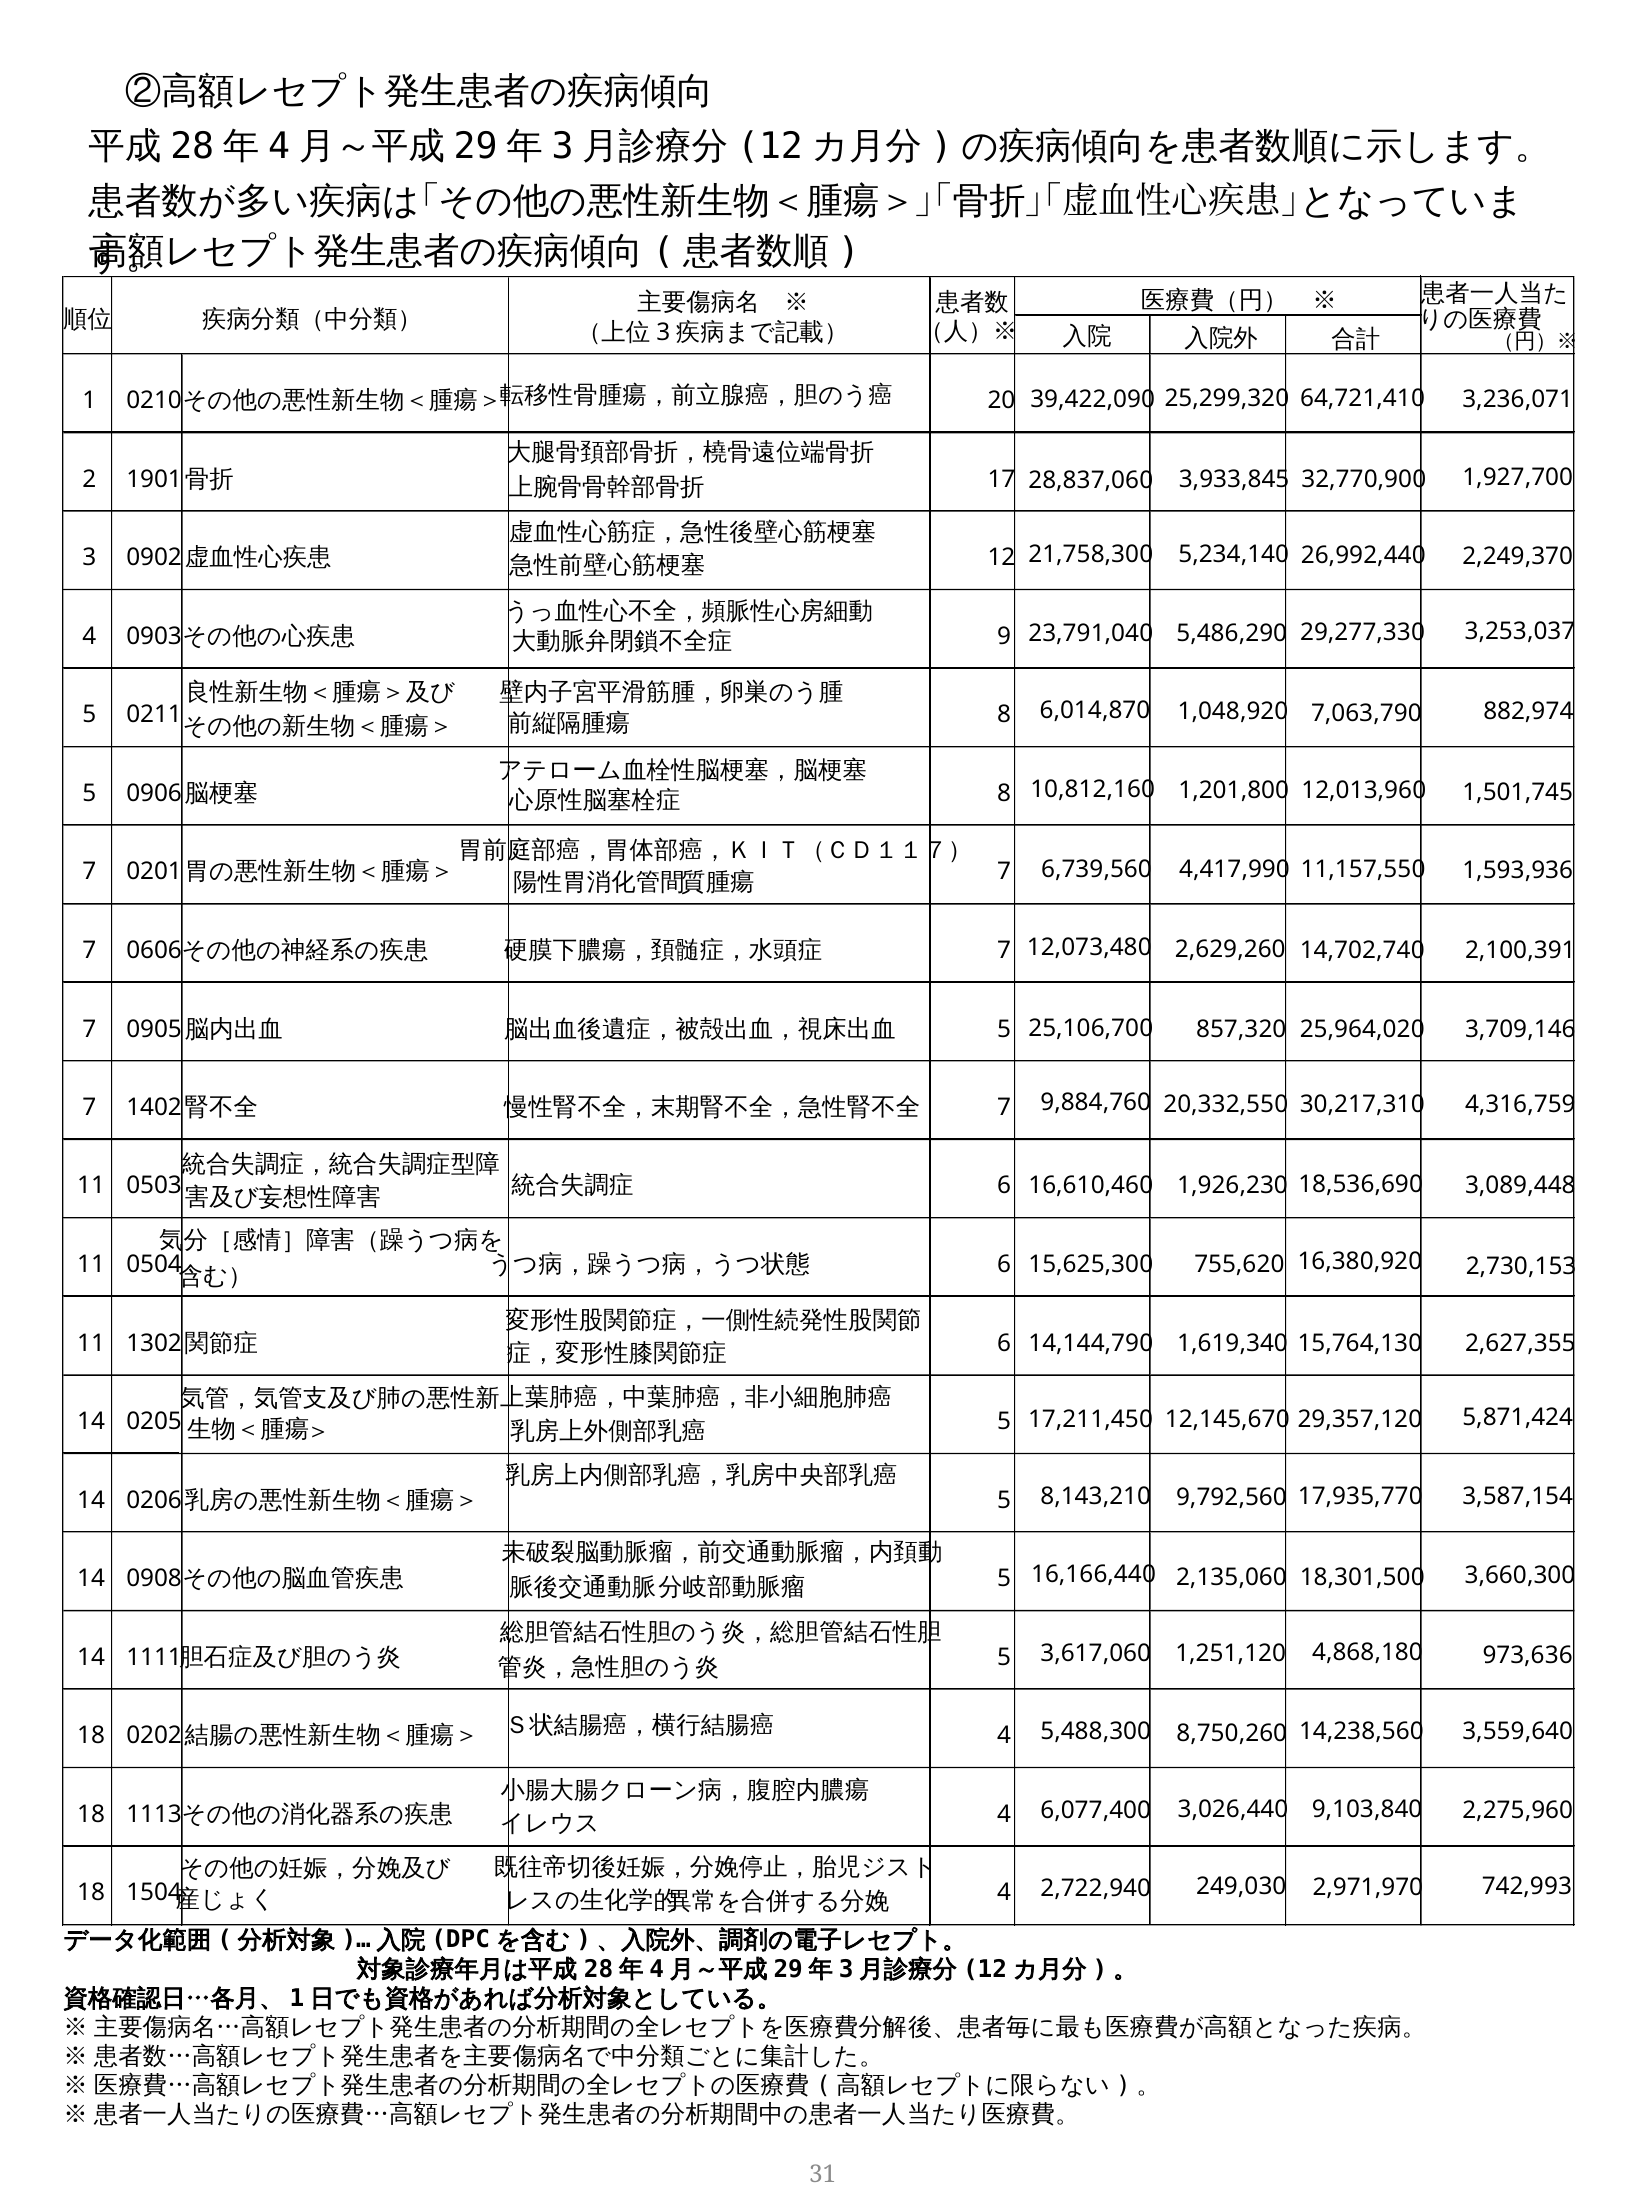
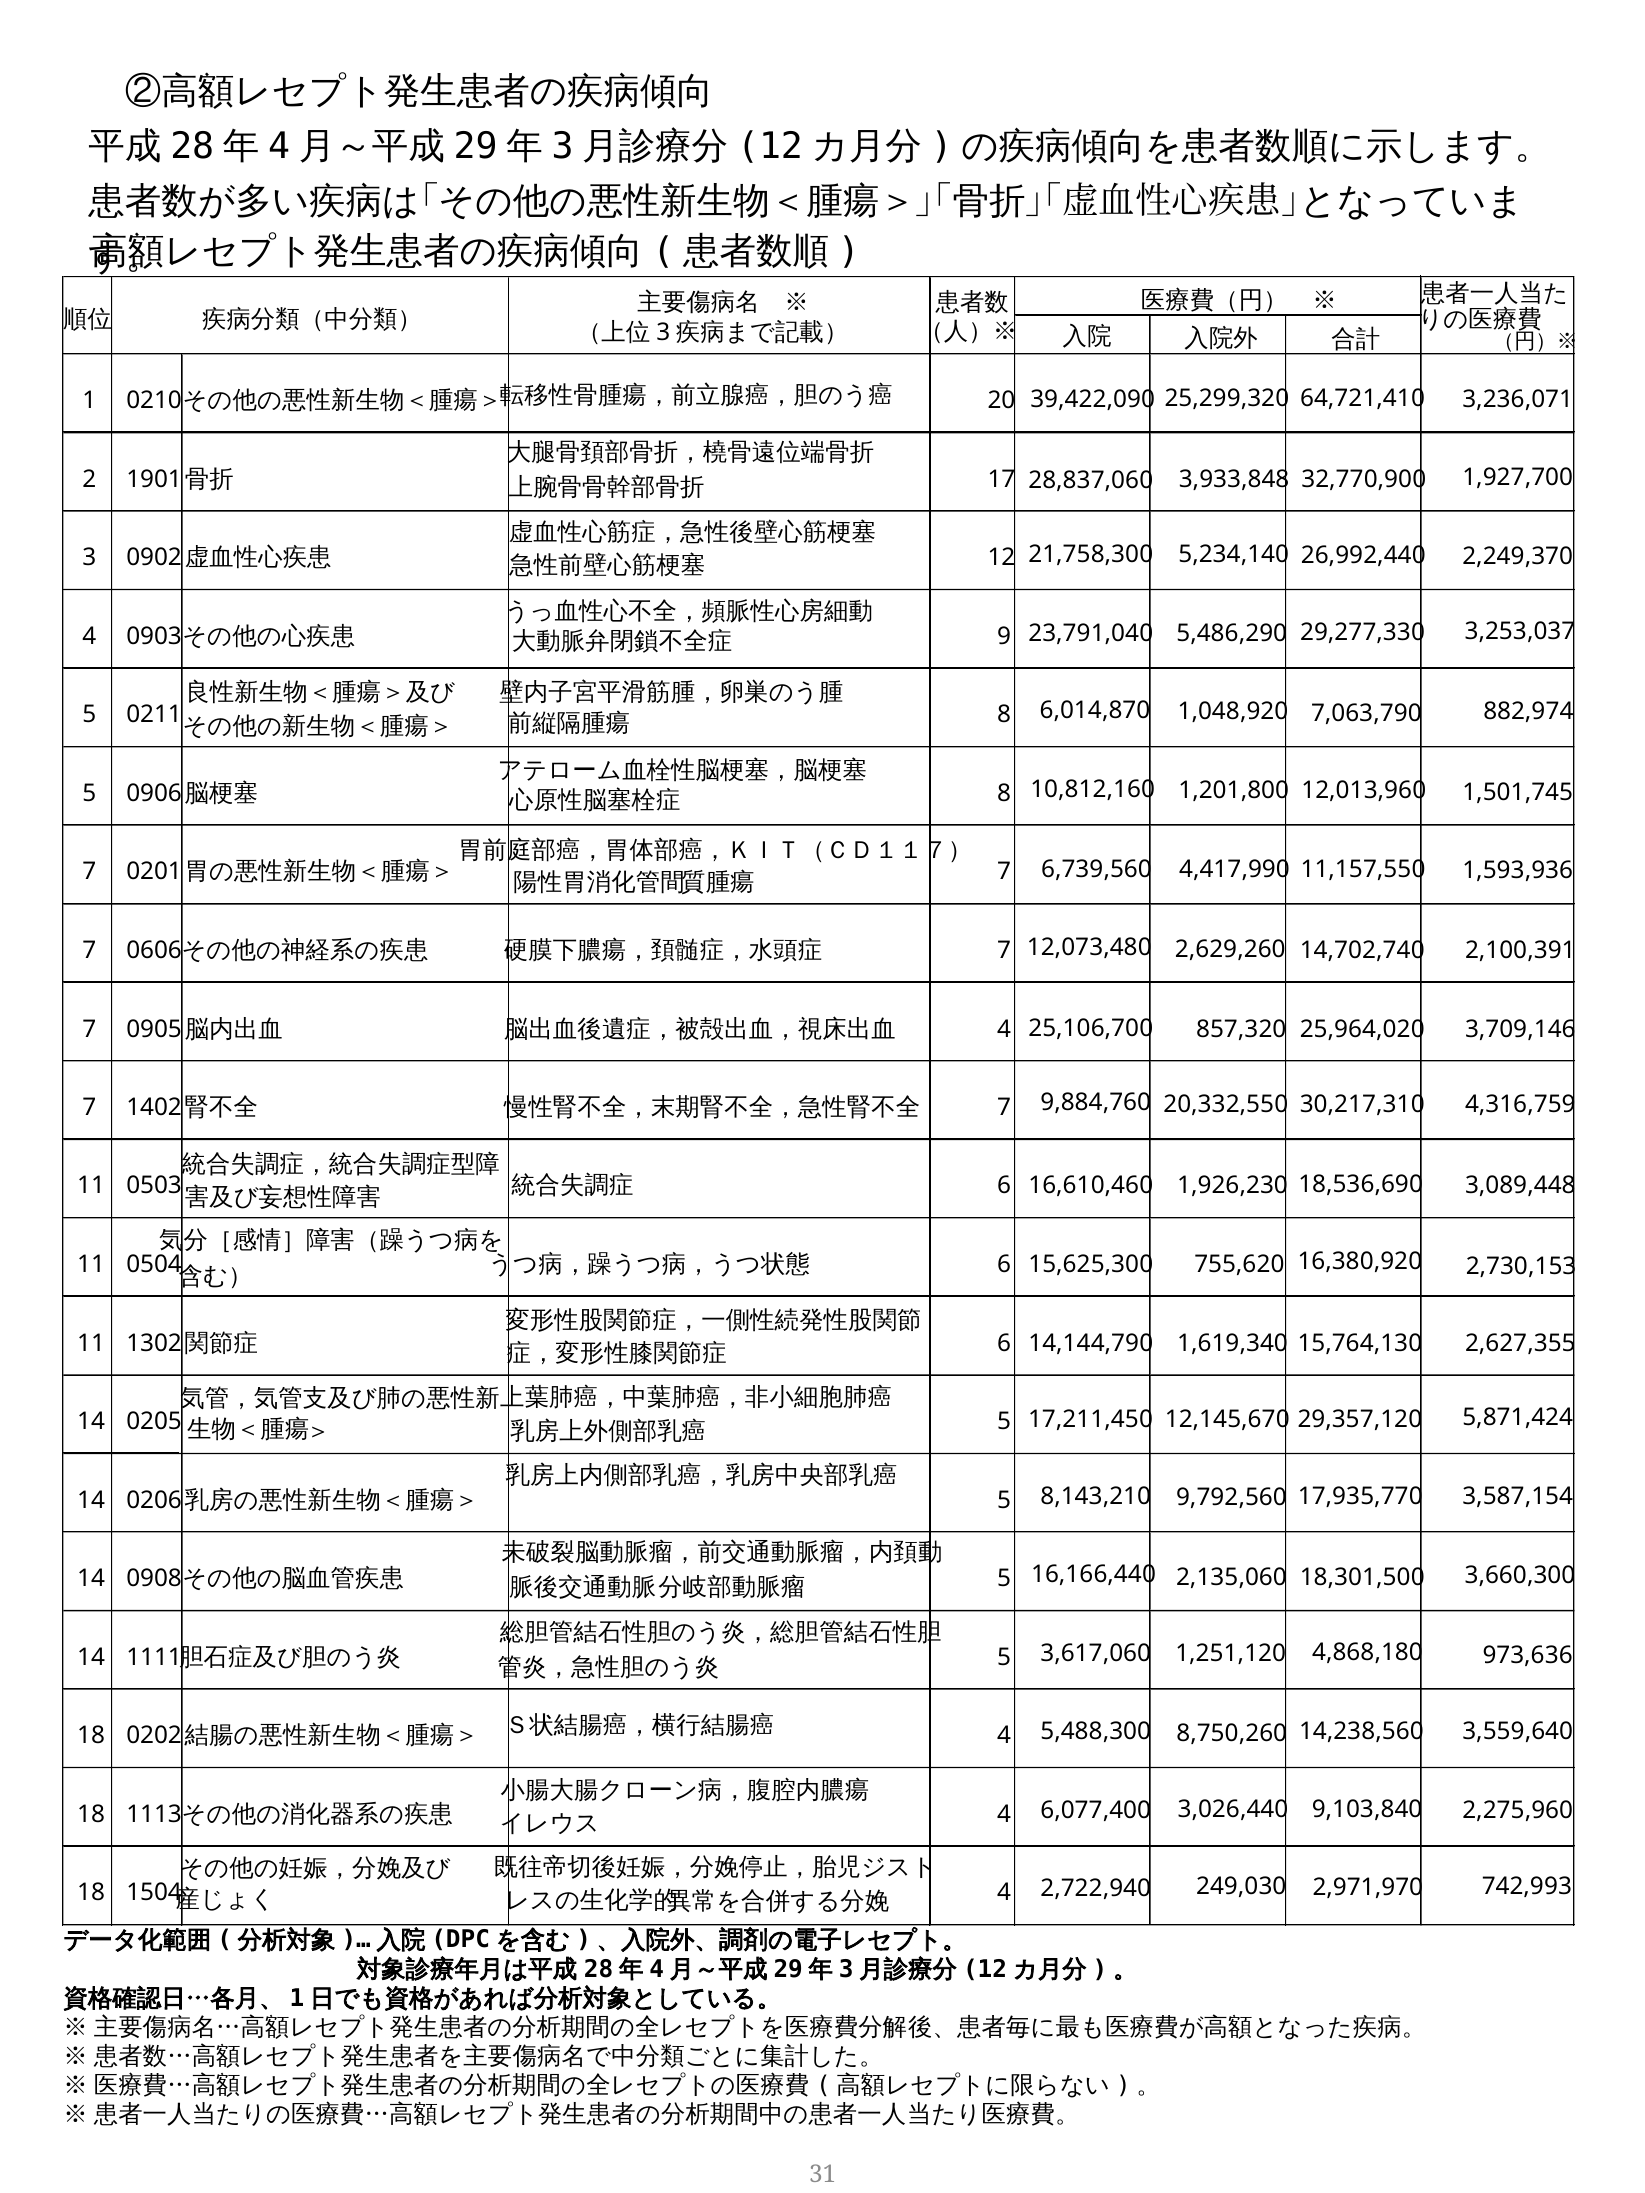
3,933,845: 3,933,845 -> 3,933,848
5 at (1004, 1029): 5 -> 4
